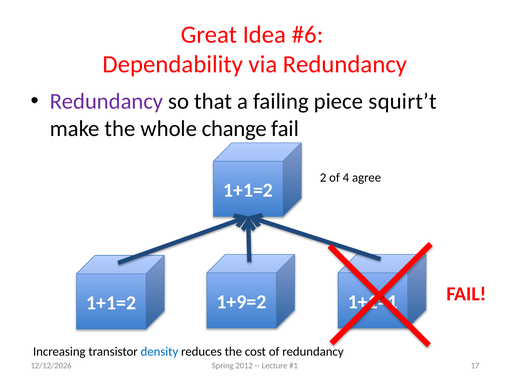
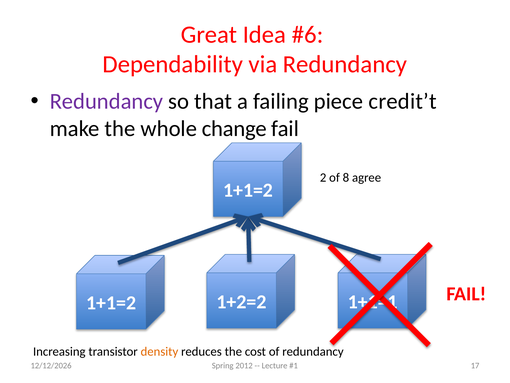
squirt’t: squirt’t -> credit’t
4: 4 -> 8
1+9=2: 1+9=2 -> 1+2=2
density colour: blue -> orange
